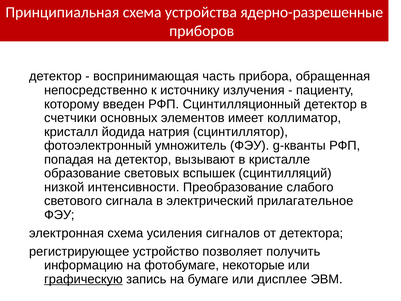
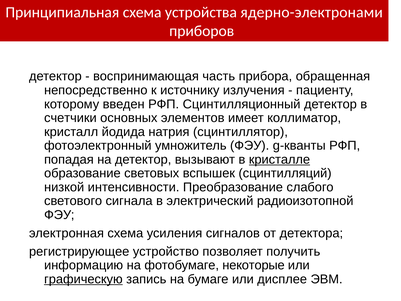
ядерно-разрешенные: ядерно-разрешенные -> ядерно-электронами
кристалле underline: none -> present
прилагательное: прилагательное -> радиоизотопной
